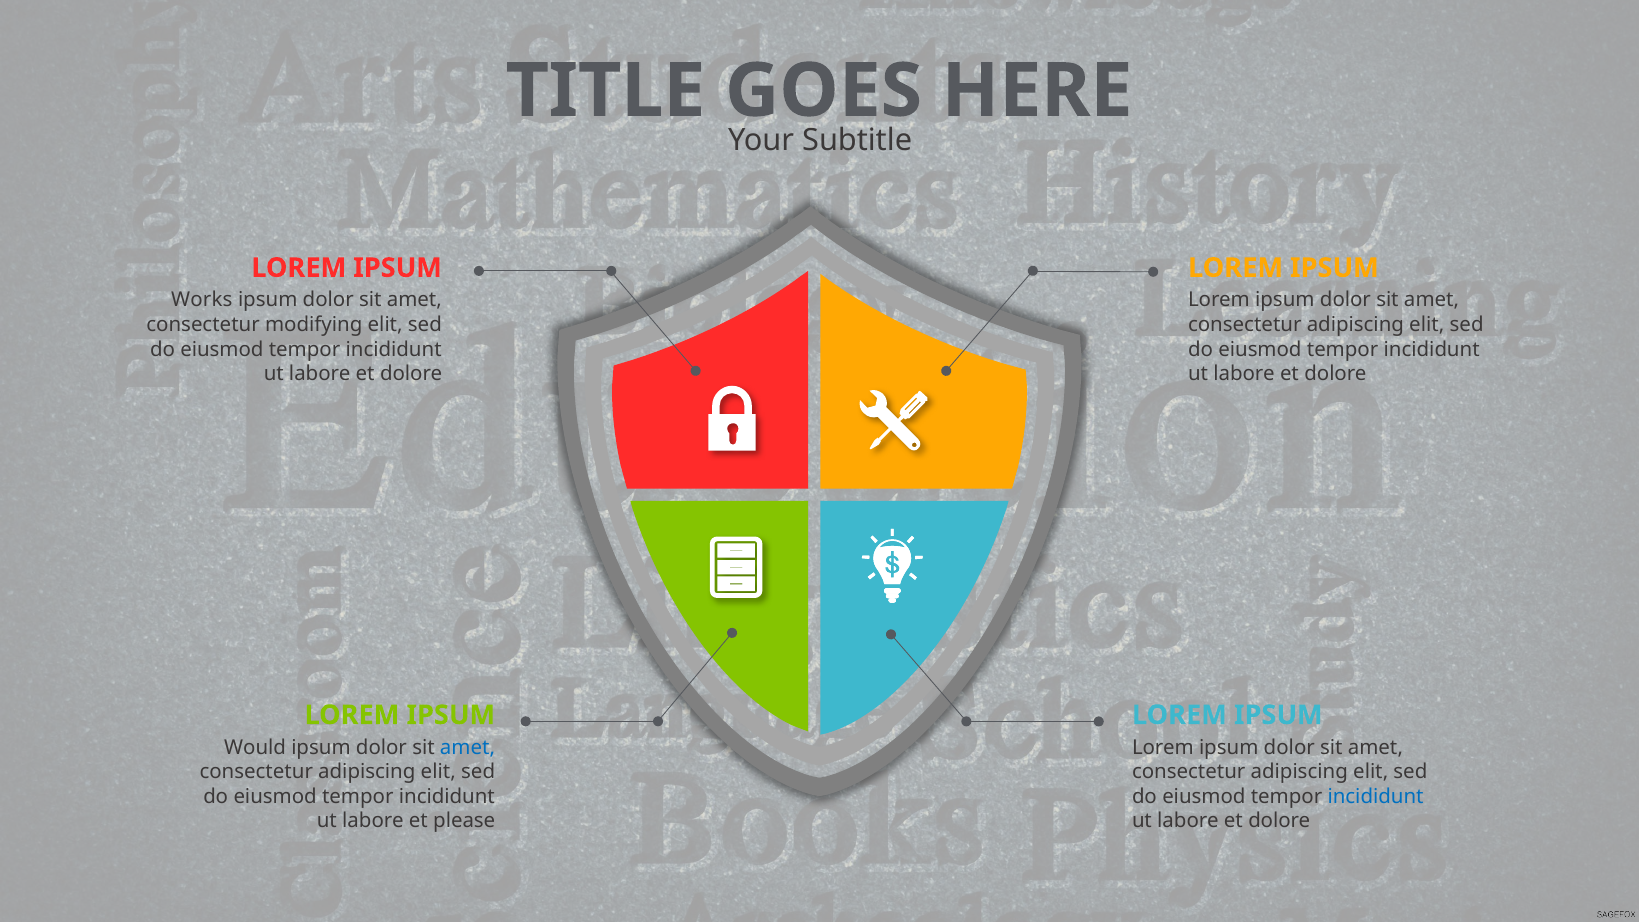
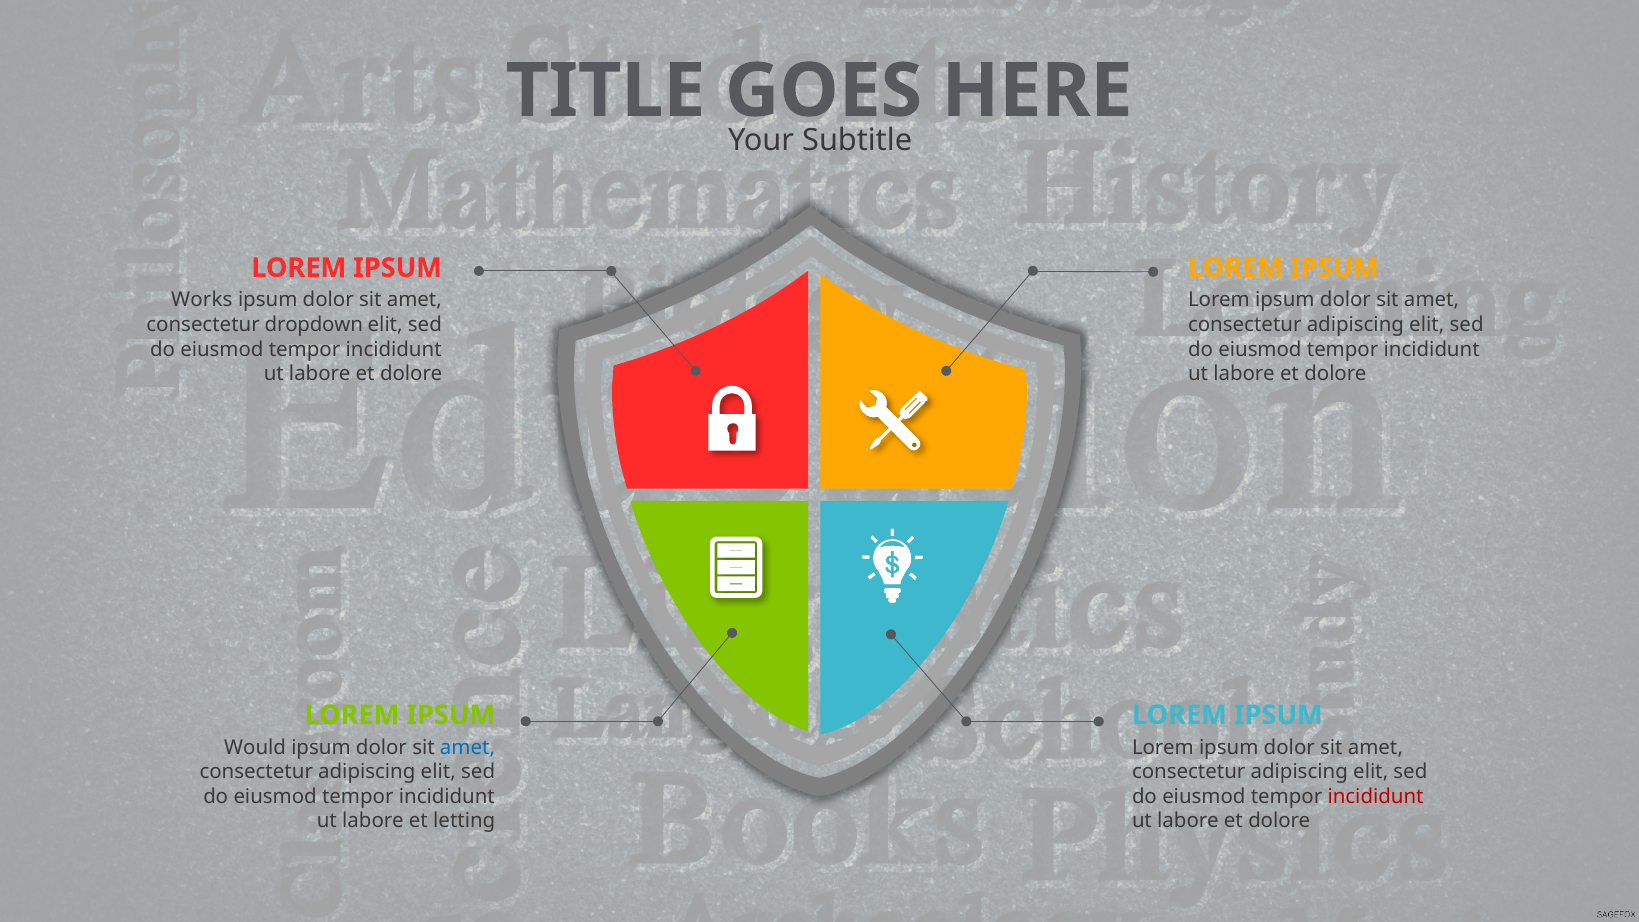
modifying: modifying -> dropdown
incididunt at (1376, 796) colour: blue -> red
please: please -> letting
